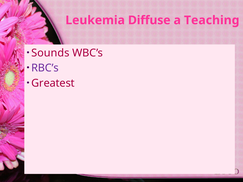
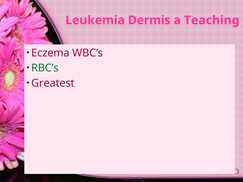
Diffuse: Diffuse -> Dermis
Sounds: Sounds -> Eczema
RBC’s colour: purple -> green
